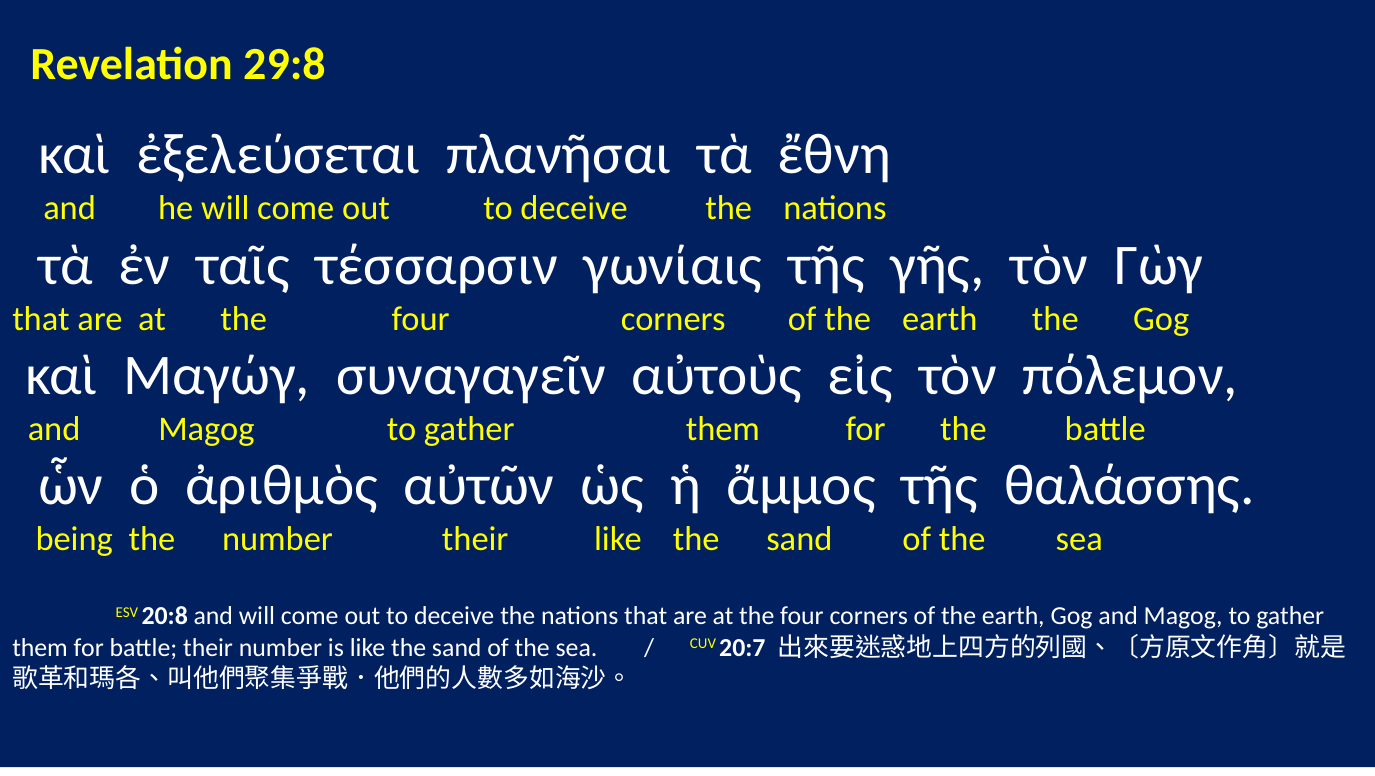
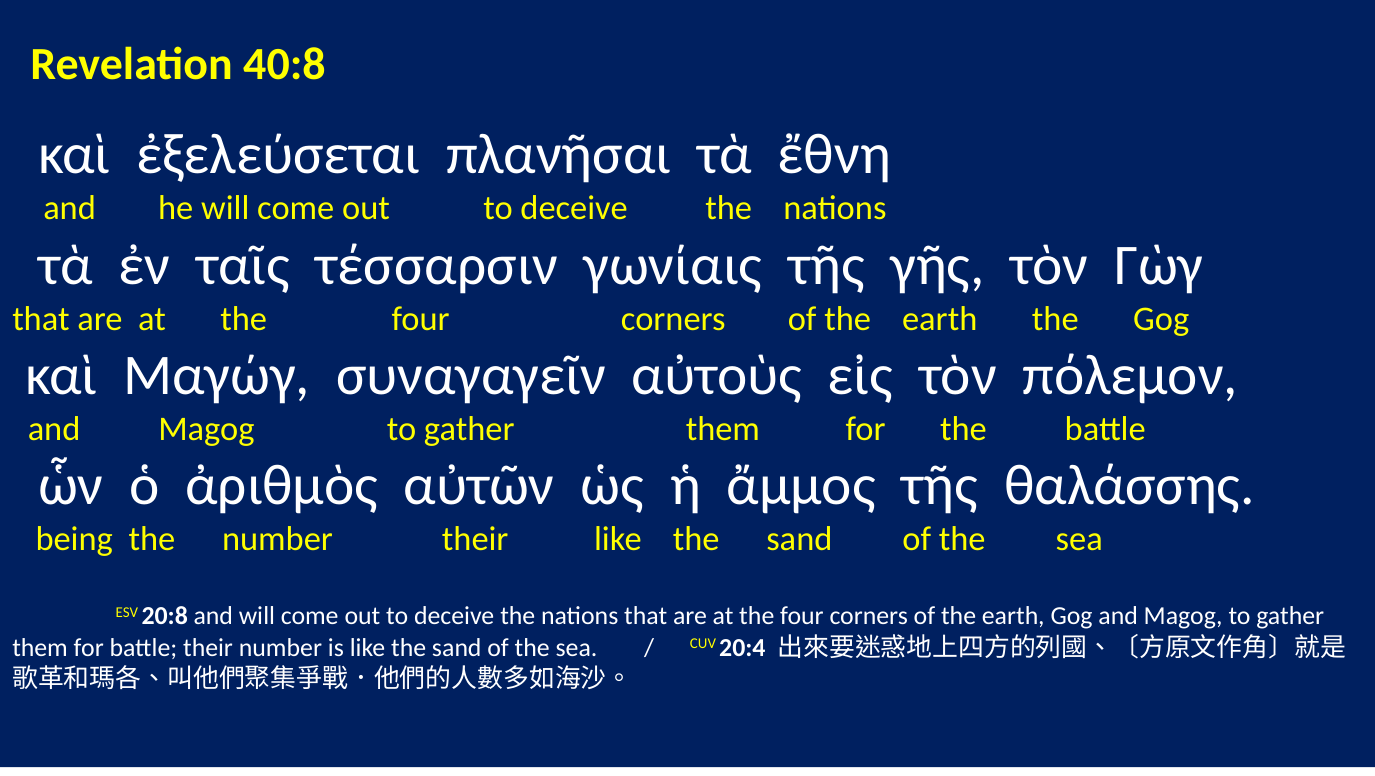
29:8: 29:8 -> 40:8
20:7: 20:7 -> 20:4
